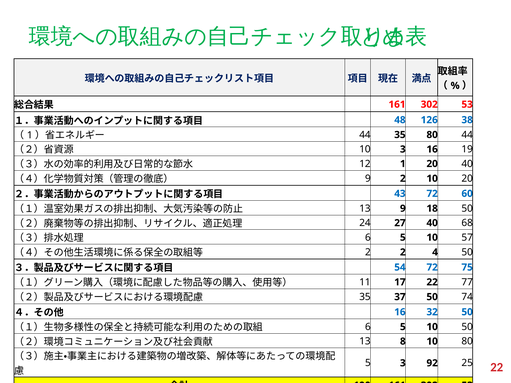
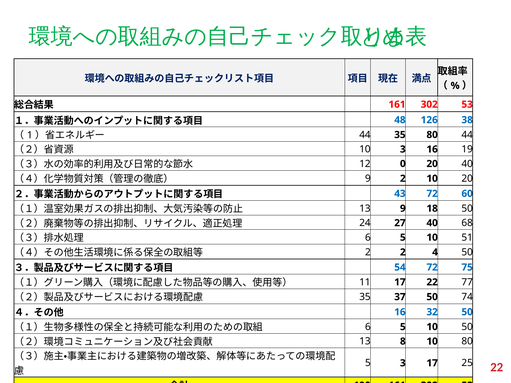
12 1: 1 -> 0
57: 57 -> 51
3 92: 92 -> 17
